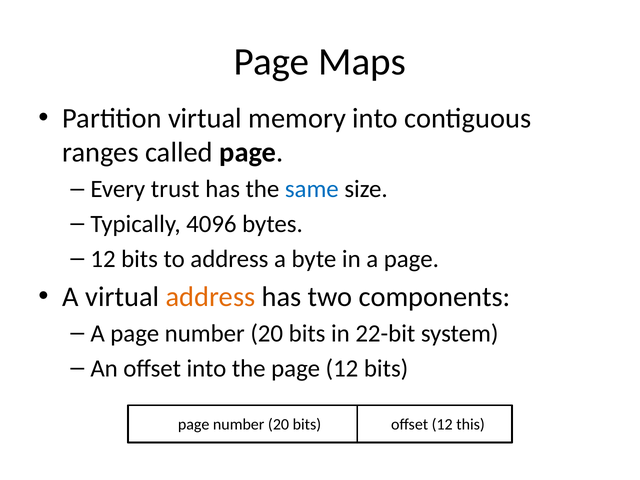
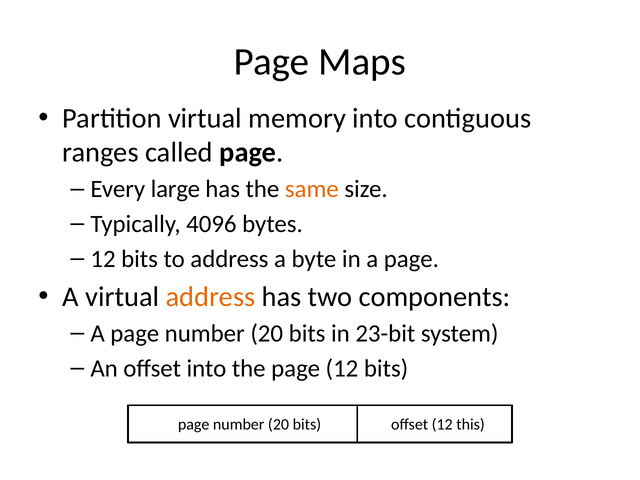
trust: trust -> large
same colour: blue -> orange
22-bit: 22-bit -> 23-bit
